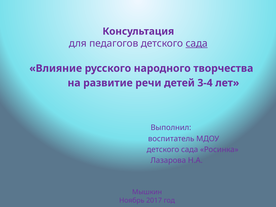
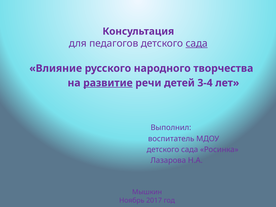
развитие underline: none -> present
